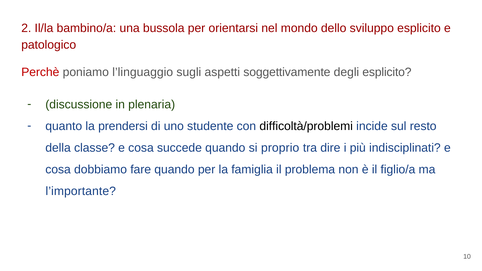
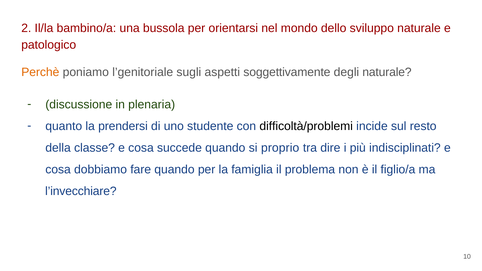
sviluppo esplicito: esplicito -> naturale
Perchè colour: red -> orange
l’linguaggio: l’linguaggio -> l’genitoriale
degli esplicito: esplicito -> naturale
l’importante: l’importante -> l’invecchiare
